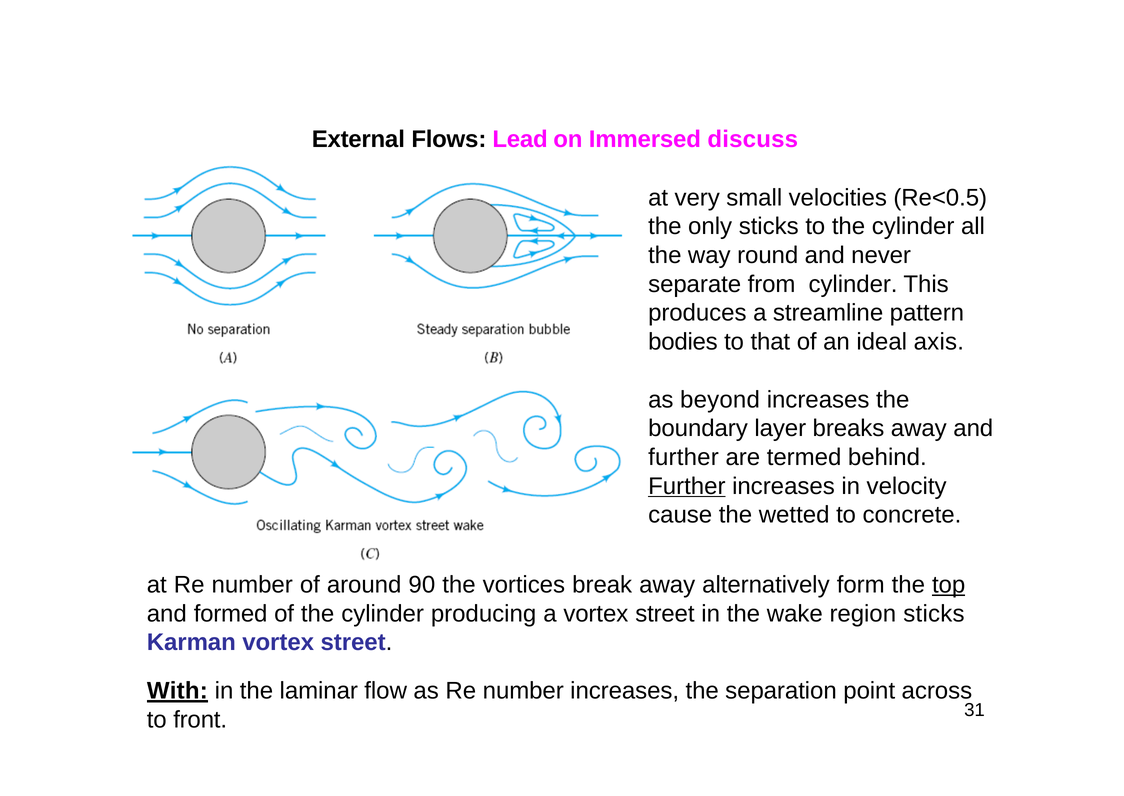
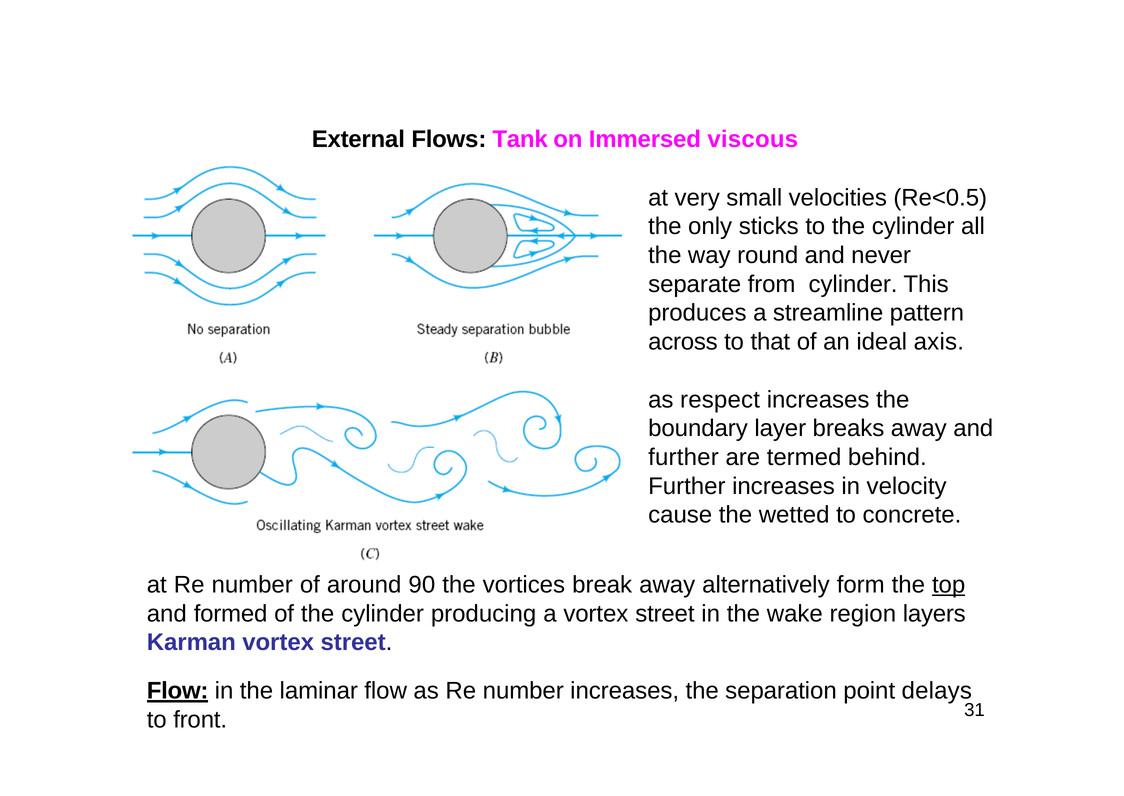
Lead: Lead -> Tank
discuss: discuss -> viscous
bodies: bodies -> across
beyond: beyond -> respect
Further at (687, 486) underline: present -> none
region sticks: sticks -> layers
With at (177, 690): With -> Flow
across: across -> delays
